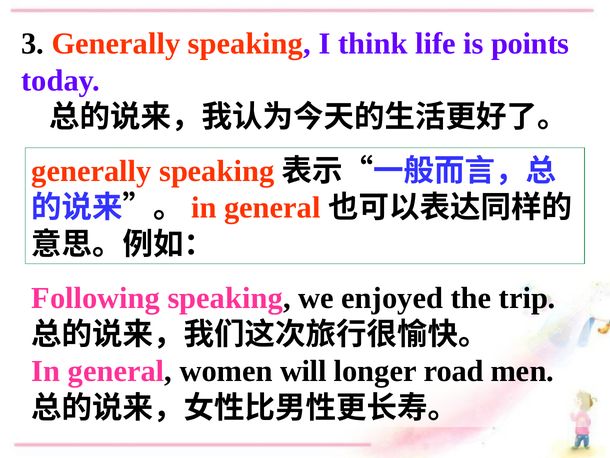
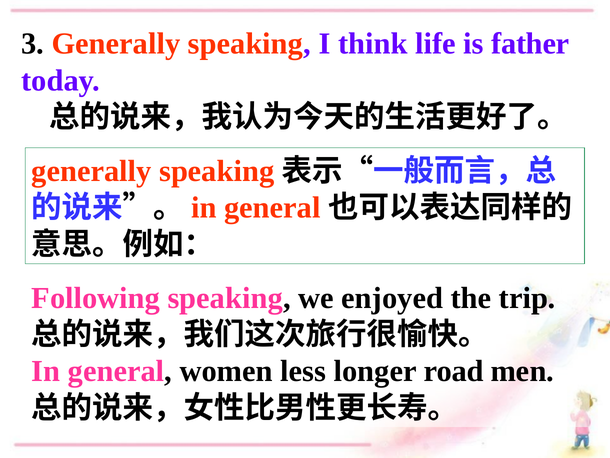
points: points -> father
will: will -> less
